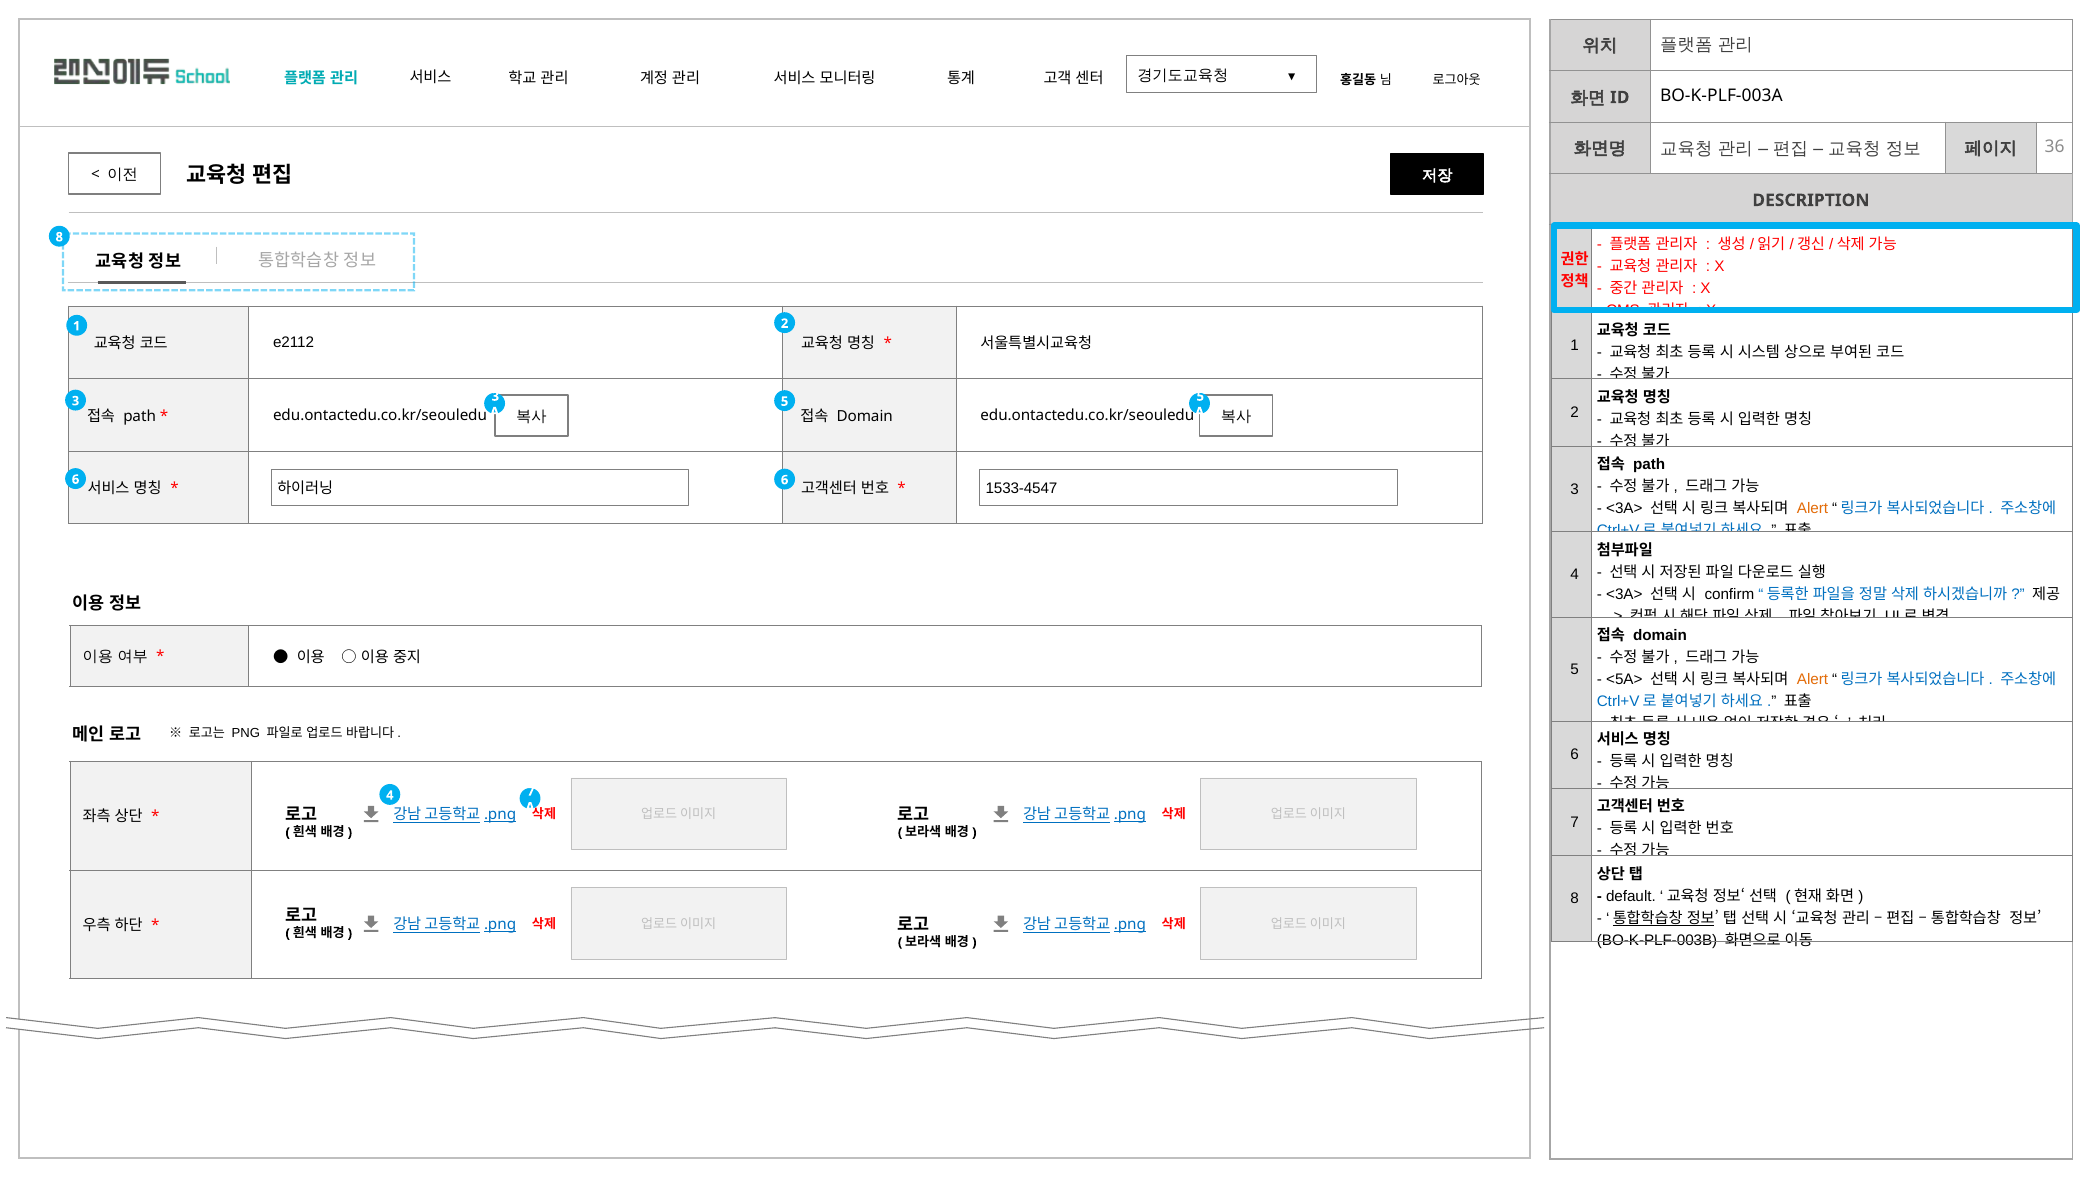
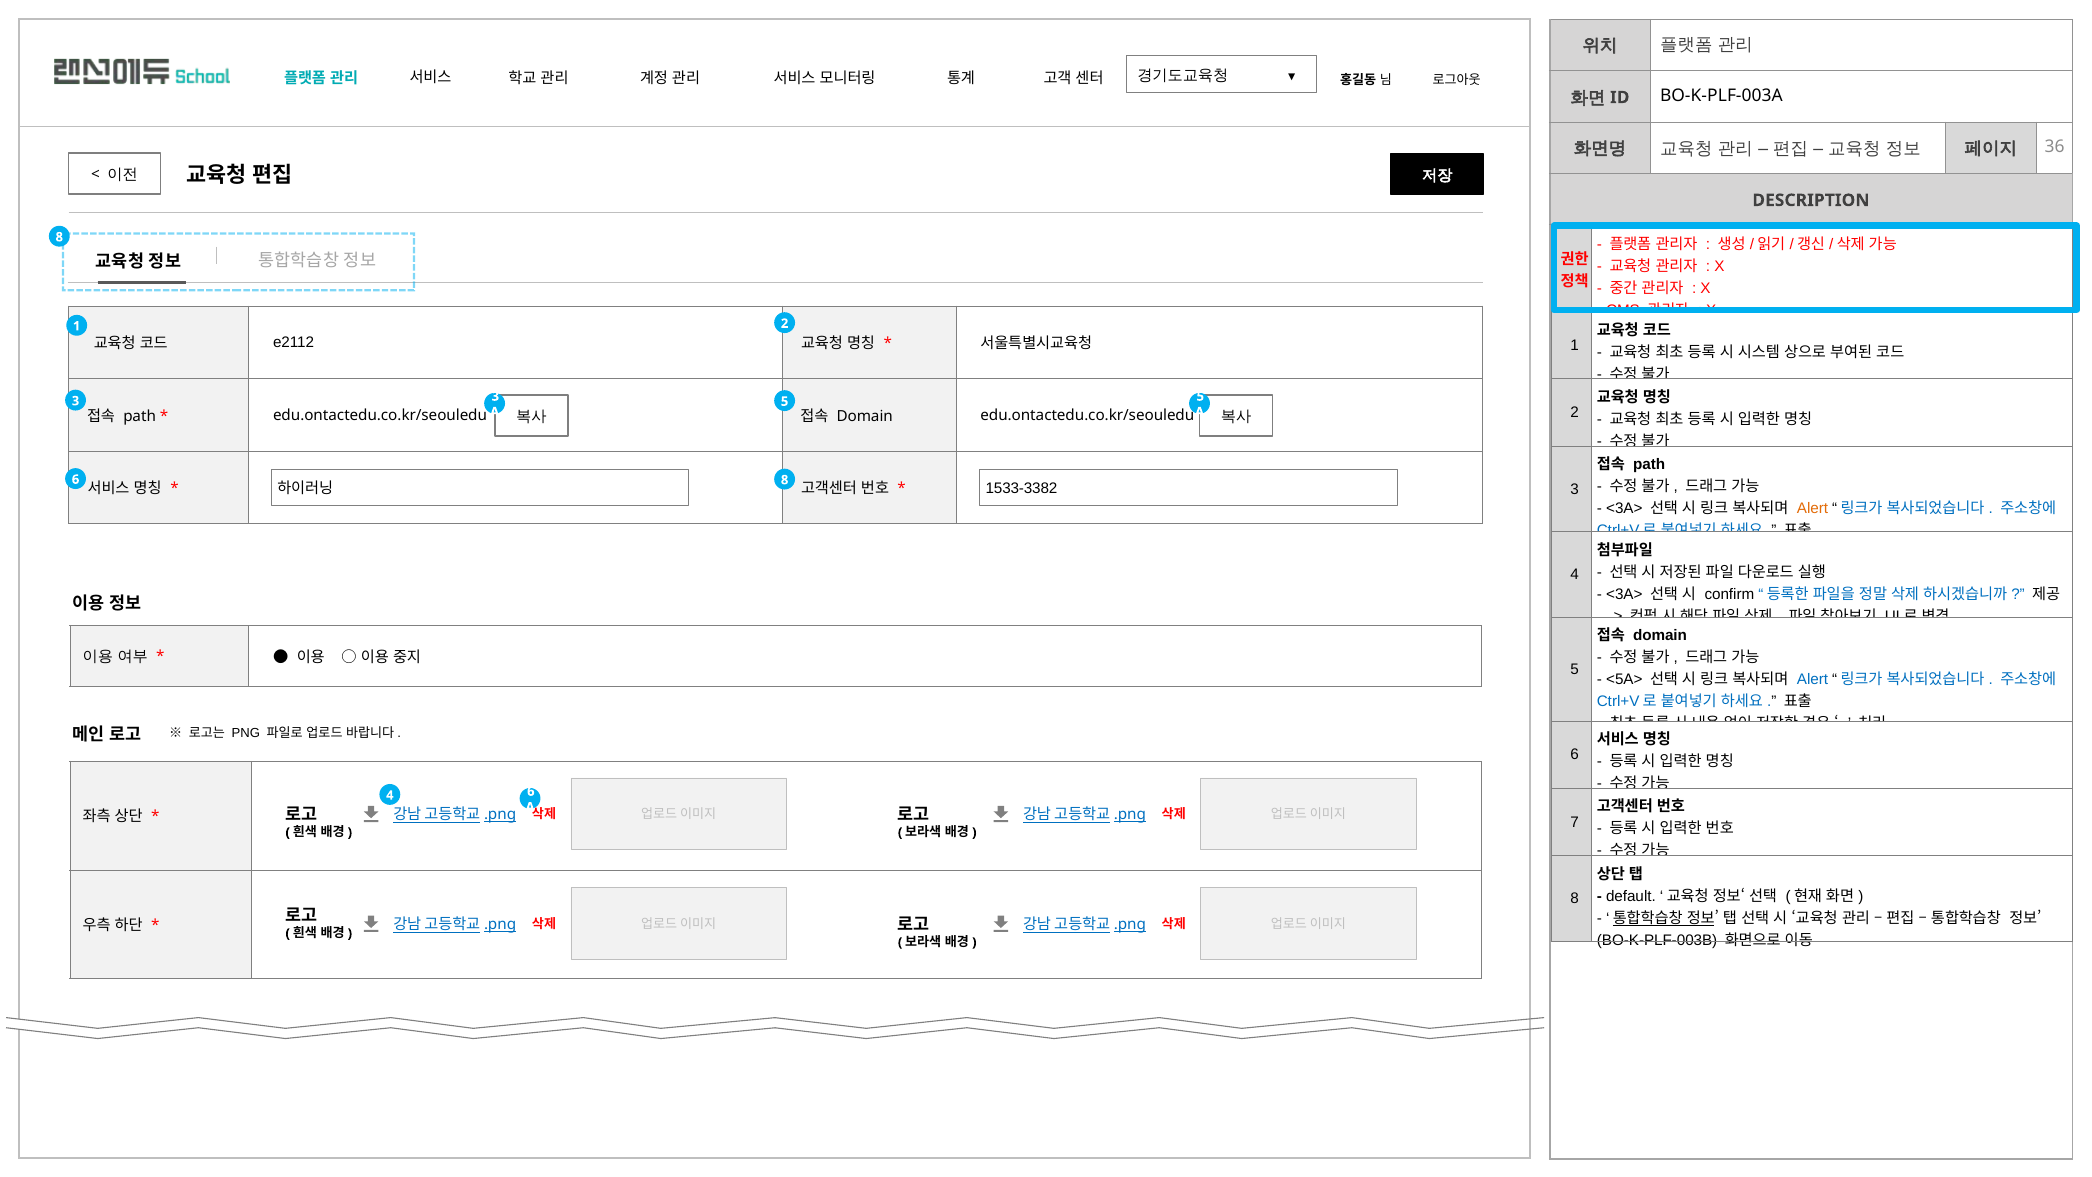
6 6: 6 -> 8
1533-4547: 1533-4547 -> 1533-3382
Alert at (1813, 680) colour: orange -> blue
4 7: 7 -> 6
